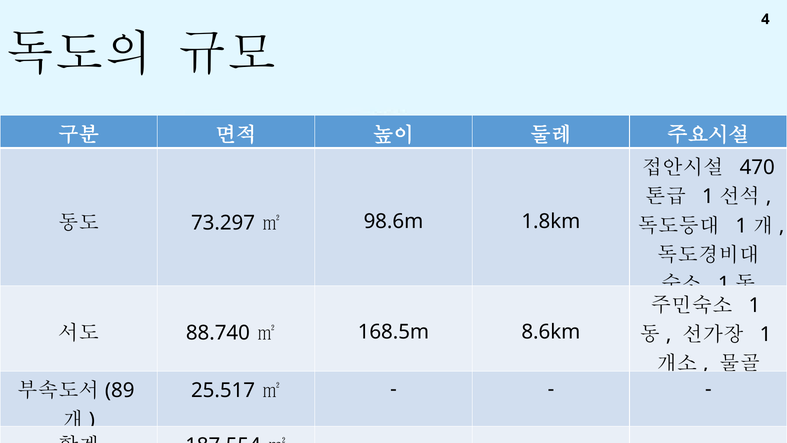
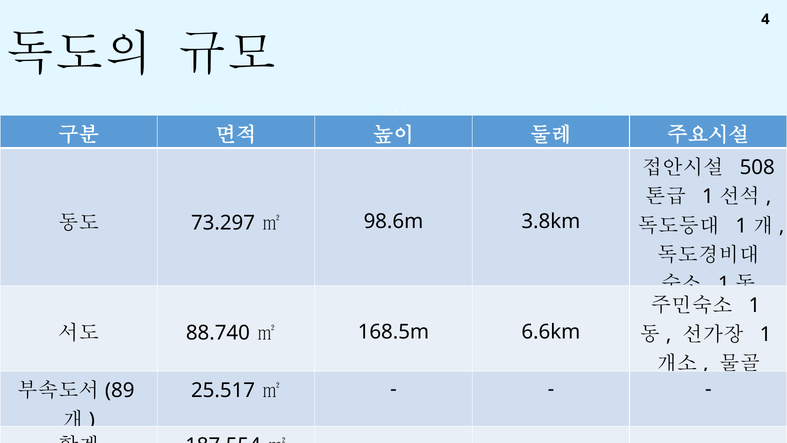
470: 470 -> 508
1.8km: 1.8km -> 3.8km
8.6km: 8.6km -> 6.6km
